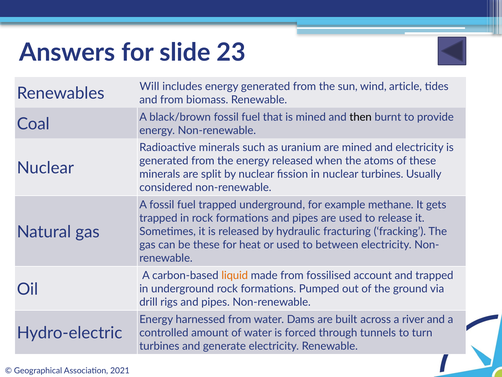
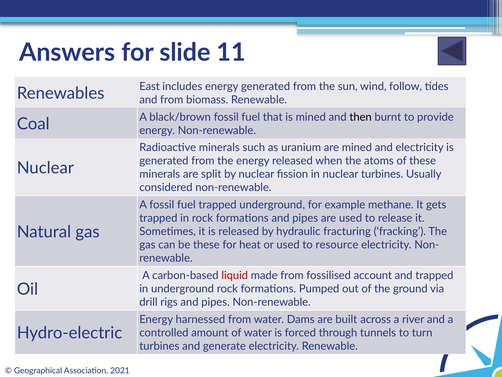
23: 23 -> 11
Will: Will -> East
article: article -> follow
between: between -> resource
liquid colour: orange -> red
